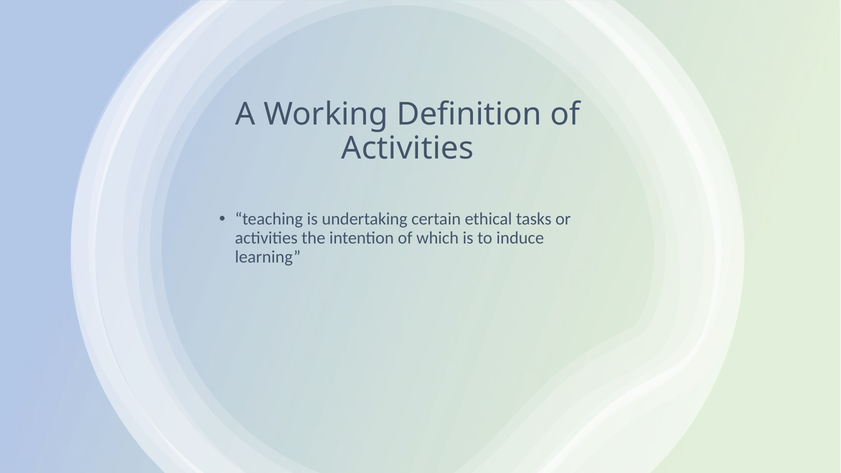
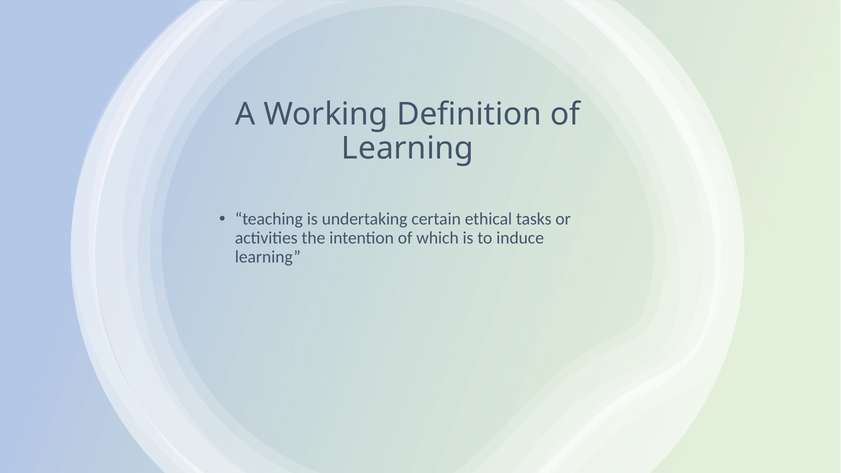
Activities at (408, 149): Activities -> Learning
